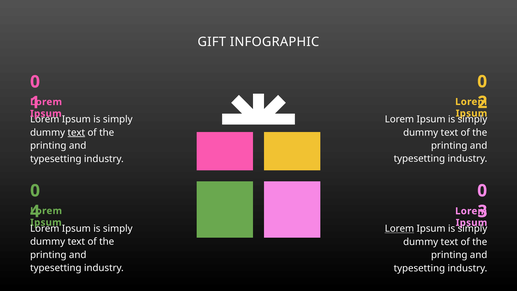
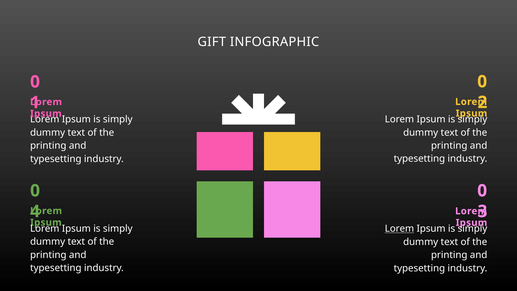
text at (76, 133) underline: present -> none
